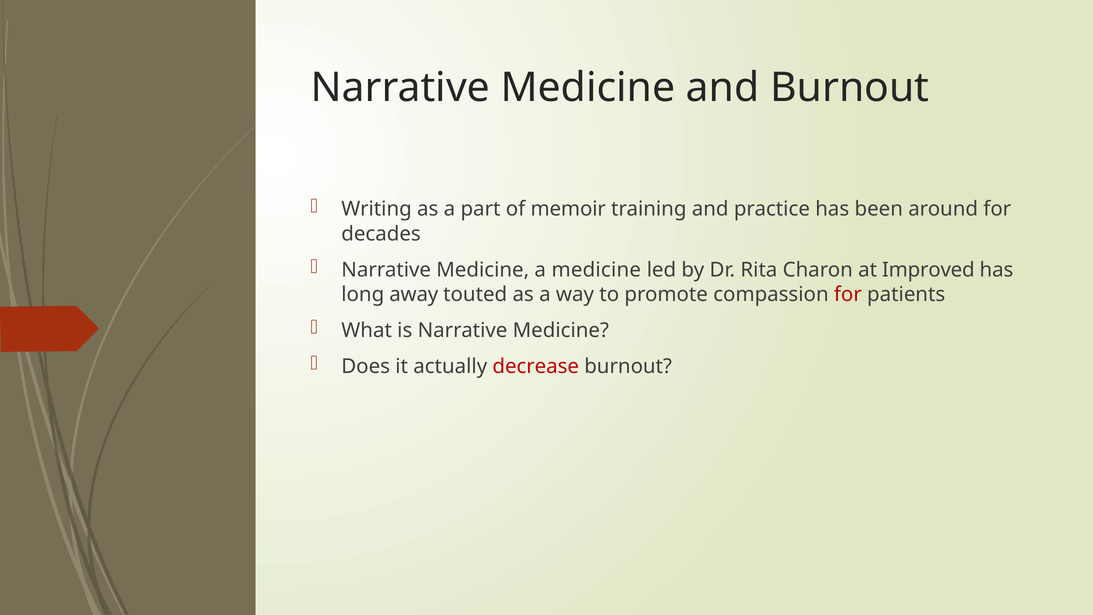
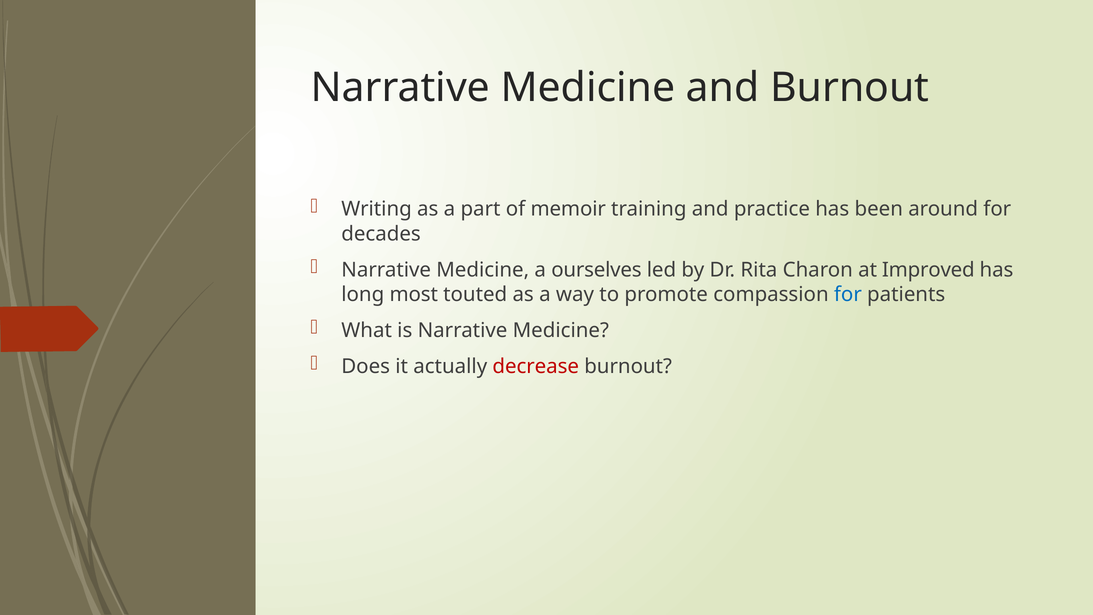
a medicine: medicine -> ourselves
away: away -> most
for at (848, 294) colour: red -> blue
